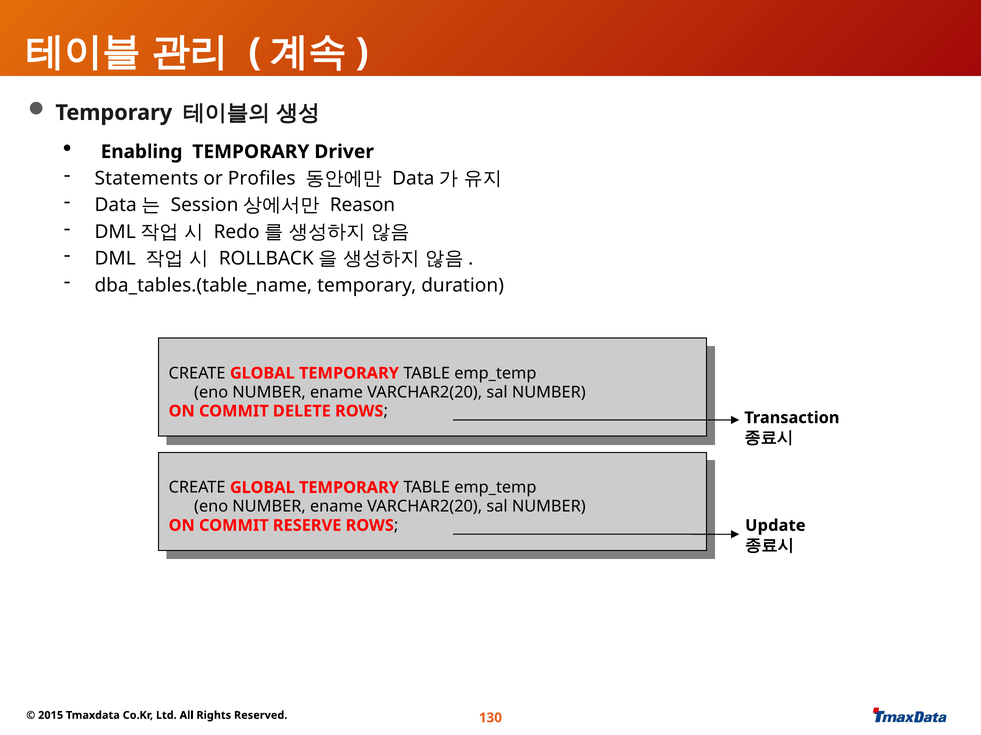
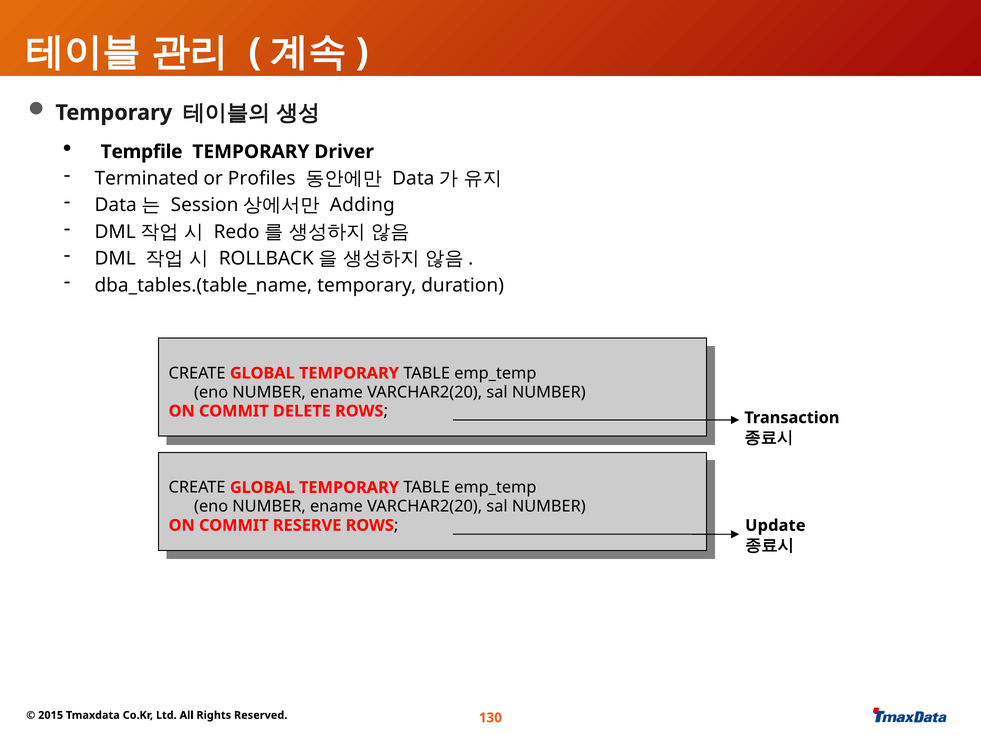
Enabling: Enabling -> Tempfile
Statements: Statements -> Terminated
Reason: Reason -> Adding
